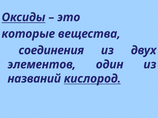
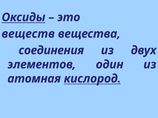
которые: которые -> веществ
названий: названий -> атомная
